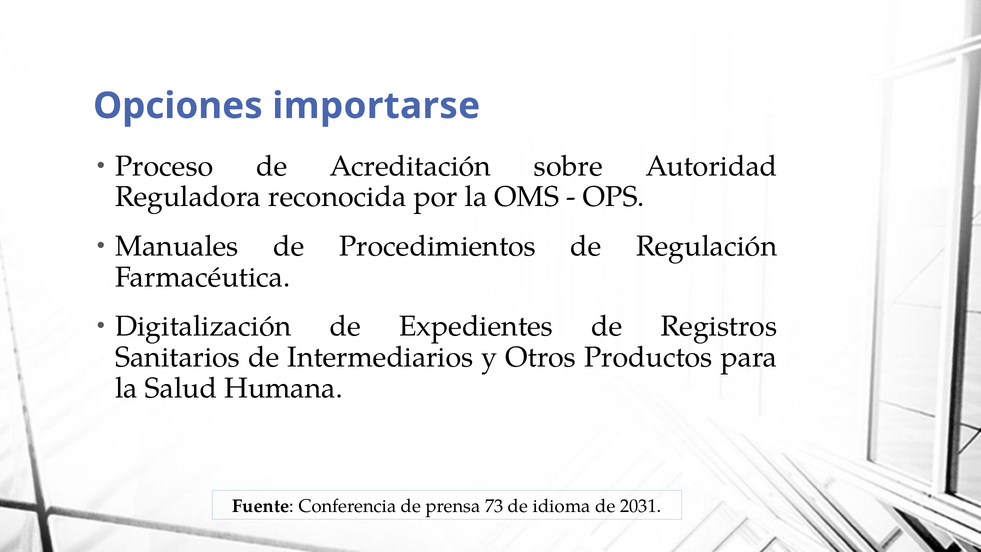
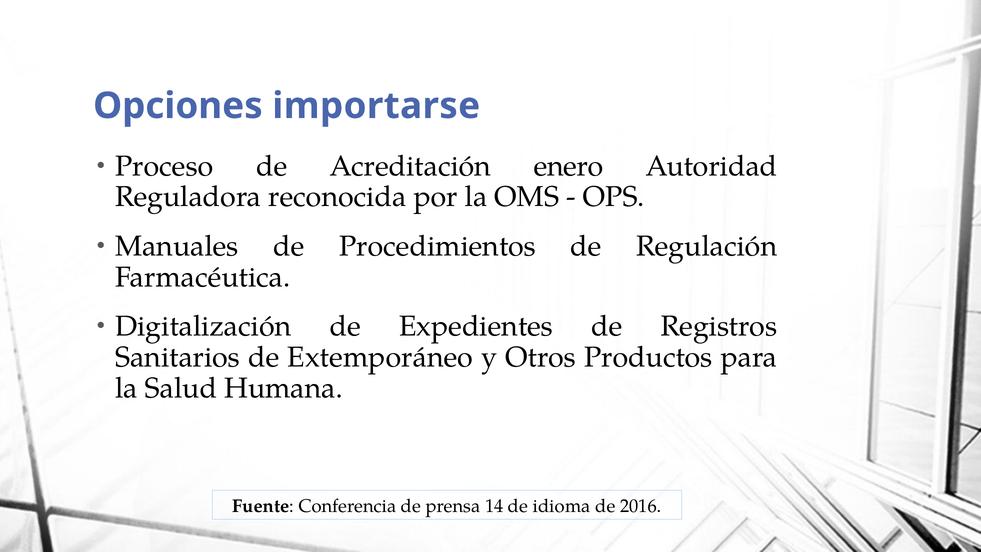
sobre: sobre -> enero
Intermediarios: Intermediarios -> Extemporáneo
73: 73 -> 14
2031: 2031 -> 2016
